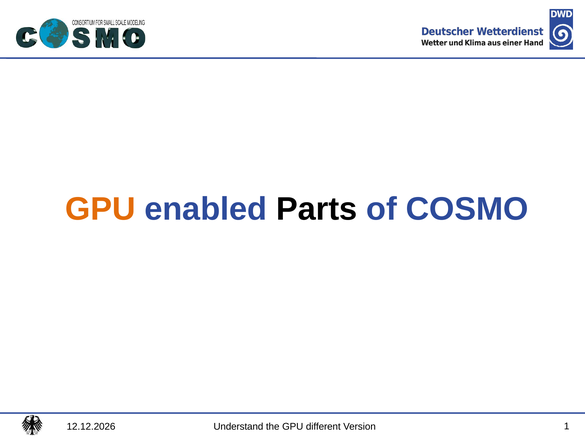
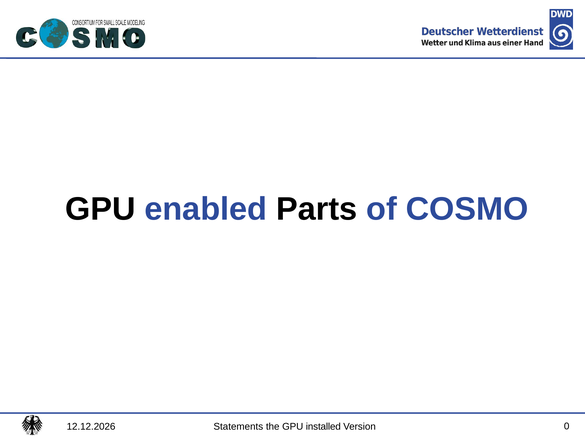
GPU at (100, 209) colour: orange -> black
Understand: Understand -> Statements
different: different -> installed
1: 1 -> 0
